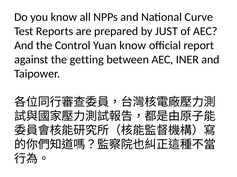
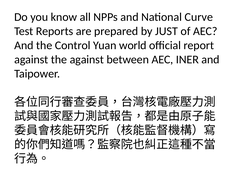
Yuan know: know -> world
the getting: getting -> against
